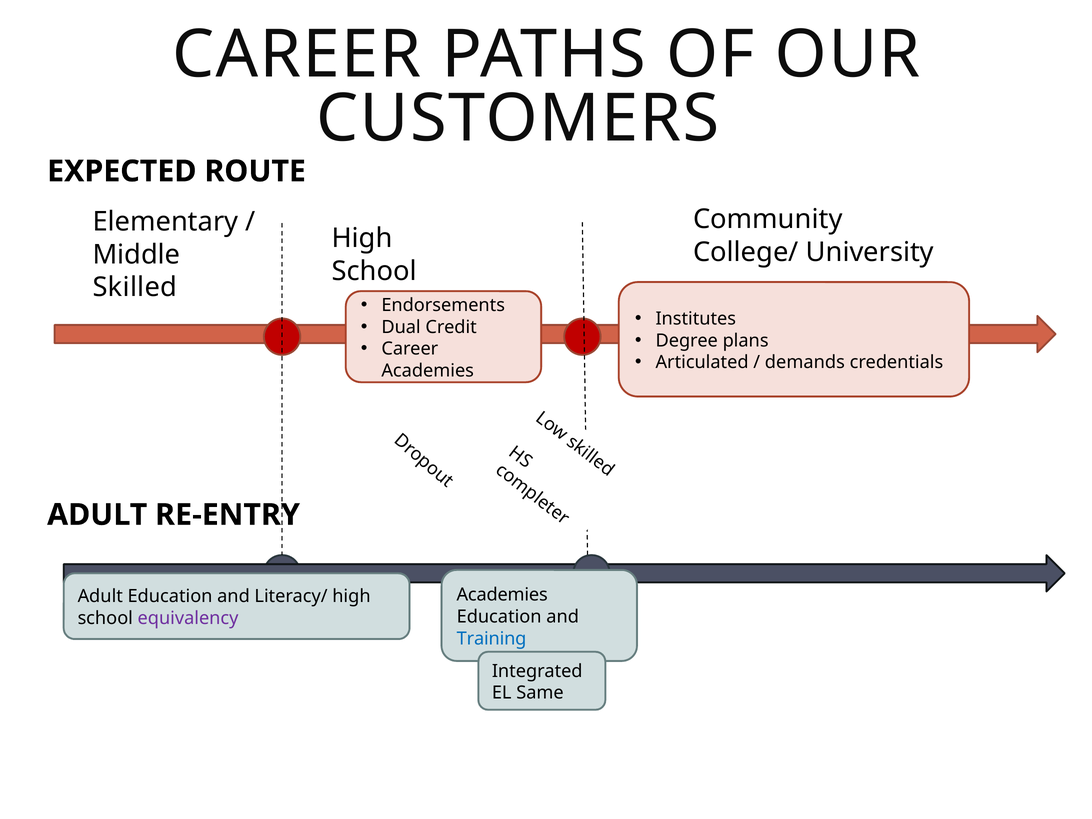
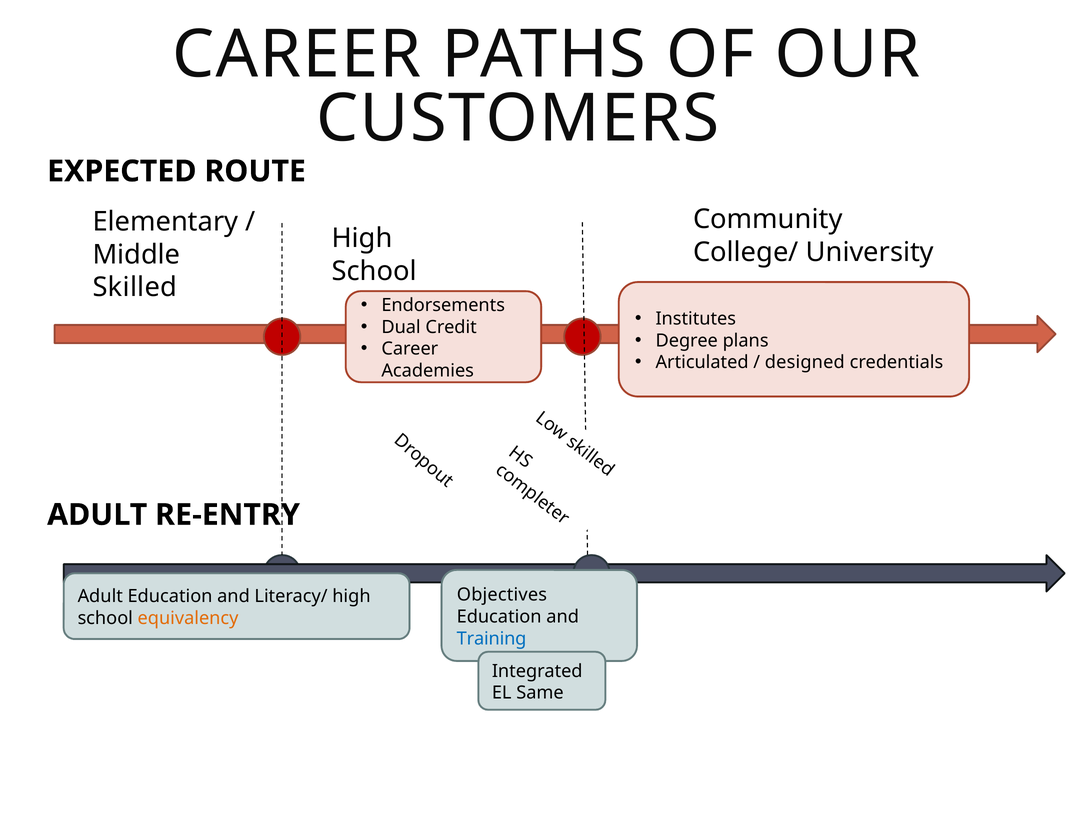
demands: demands -> designed
Academies at (502, 595): Academies -> Objectives
equivalency colour: purple -> orange
